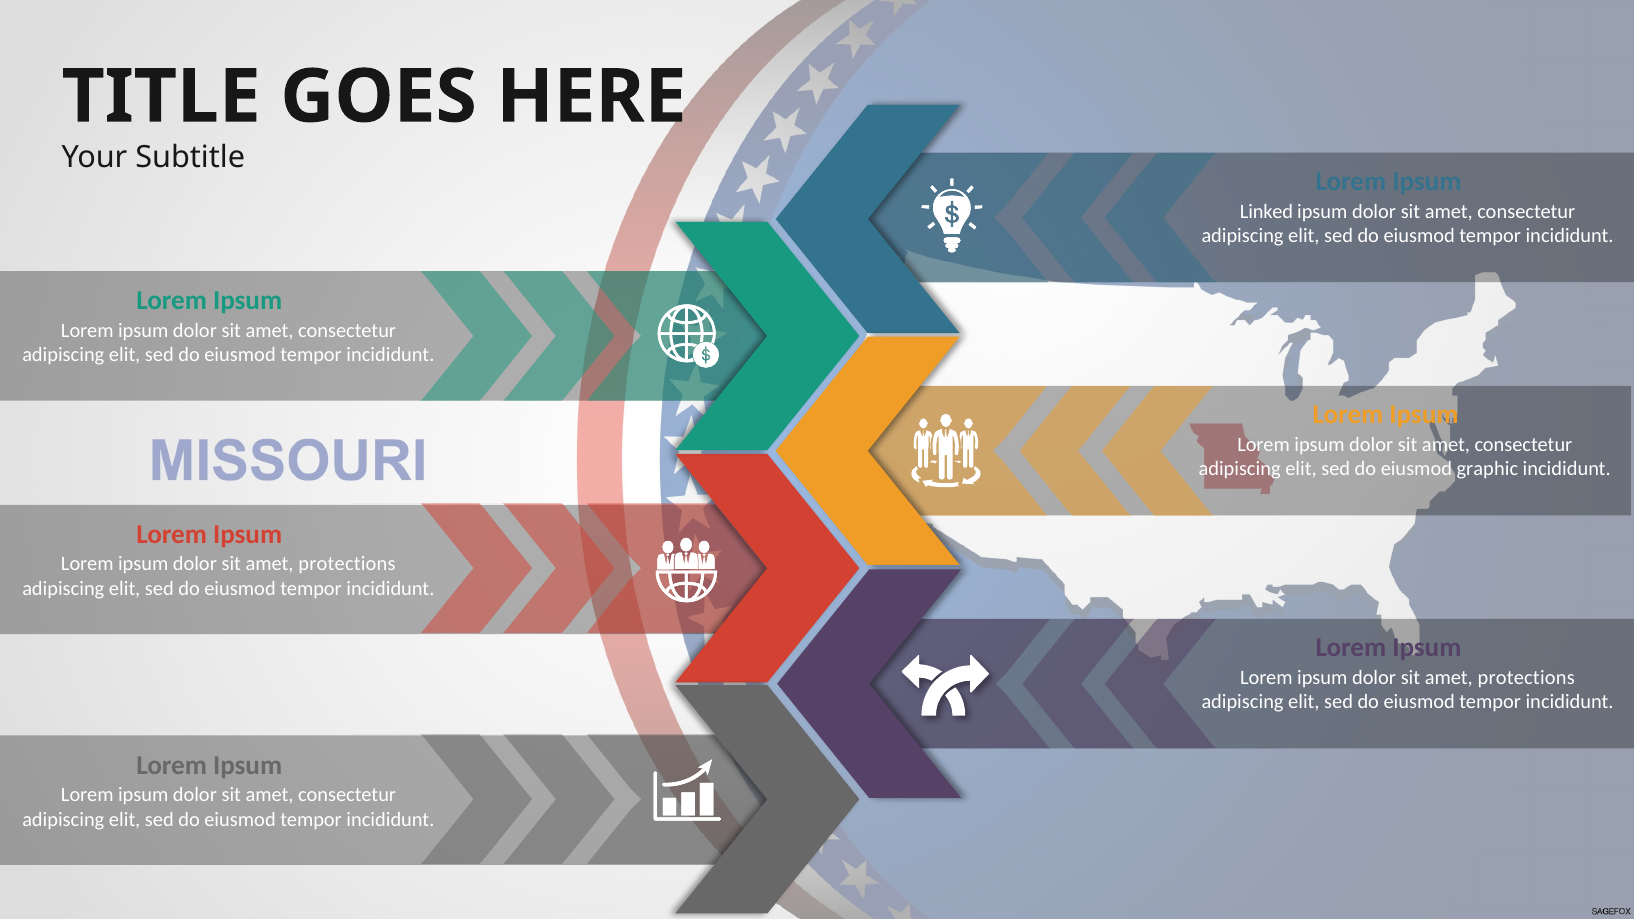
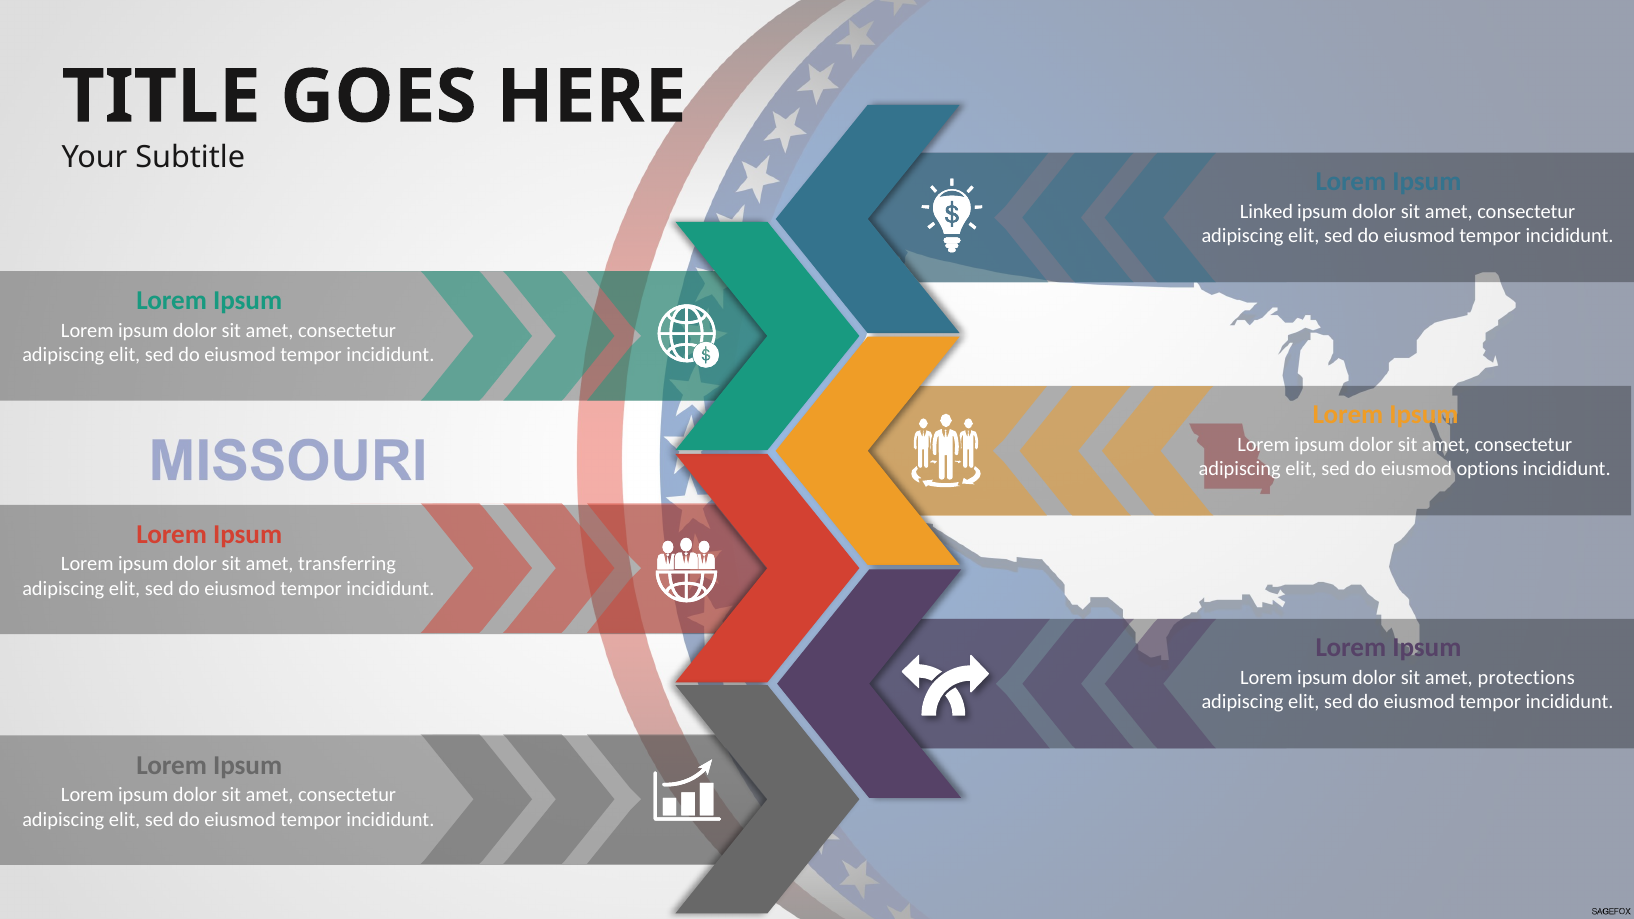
graphic: graphic -> options
protections at (347, 564): protections -> transferring
